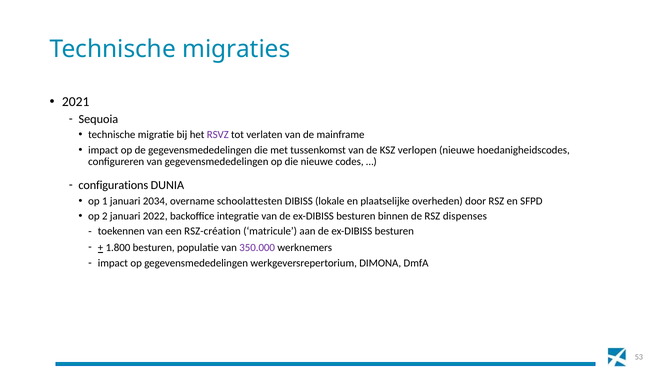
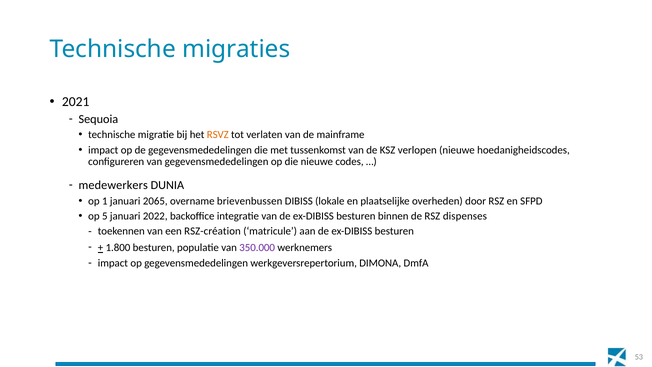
RSVZ colour: purple -> orange
configurations: configurations -> medewerkers
2034: 2034 -> 2065
schoolattesten: schoolattesten -> brievenbussen
2: 2 -> 5
